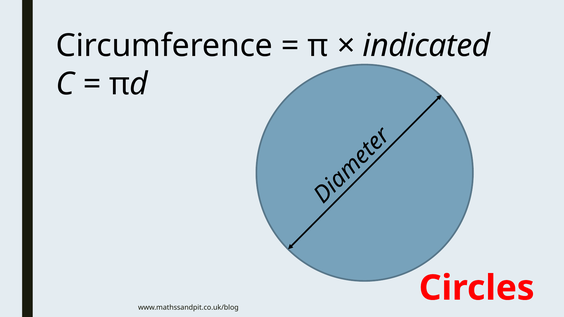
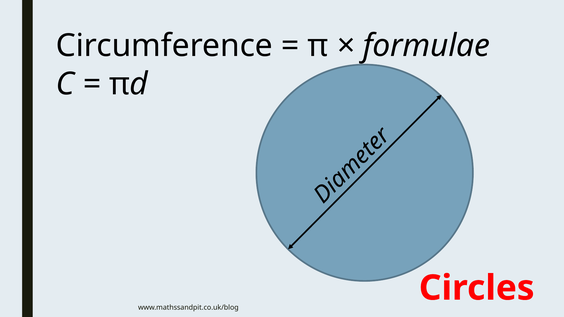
indicated: indicated -> formulae
